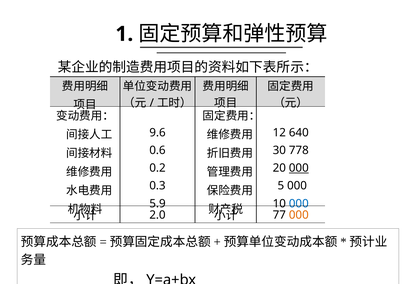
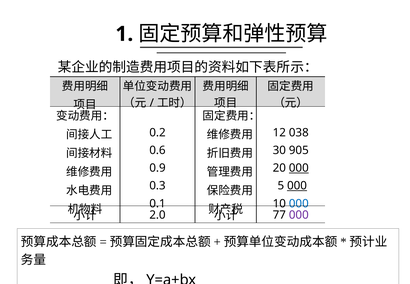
9.6: 9.6 -> 0.2
640: 640 -> 038
778: 778 -> 905
0.2: 0.2 -> 0.9
000 at (297, 186) underline: none -> present
5.9: 5.9 -> 0.1
000 at (299, 215) colour: orange -> purple
